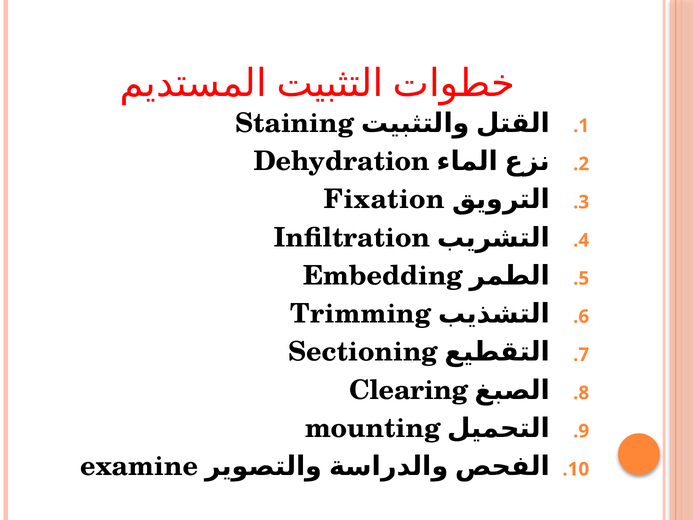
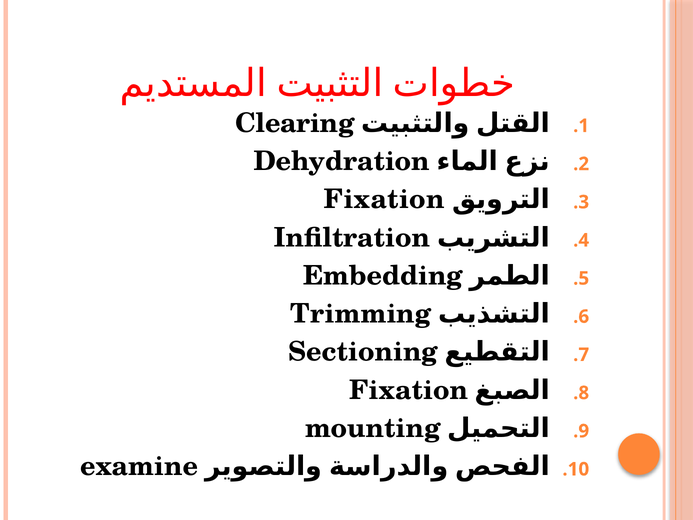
Staining: Staining -> Clearing
Clearing at (409, 390): Clearing -> Fixation
